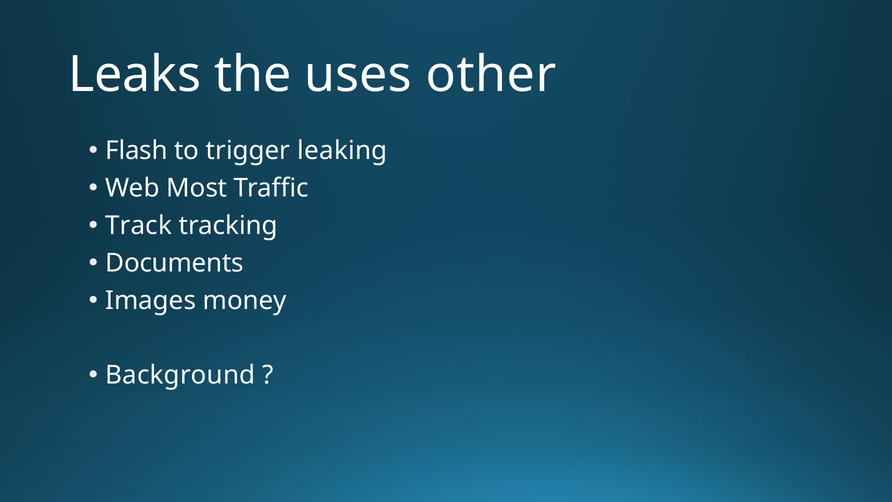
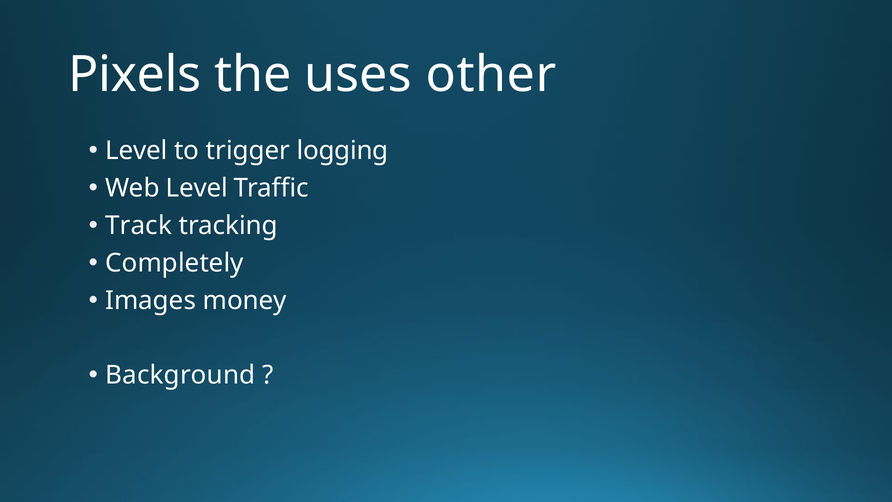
Leaks: Leaks -> Pixels
Flash at (137, 151): Flash -> Level
leaking: leaking -> logging
Web Most: Most -> Level
Documents: Documents -> Completely
